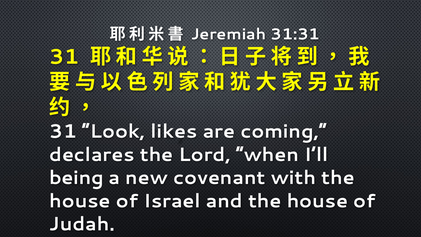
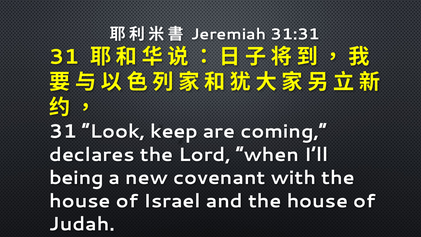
likes: likes -> keep
